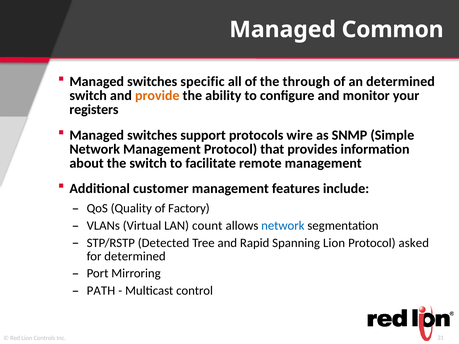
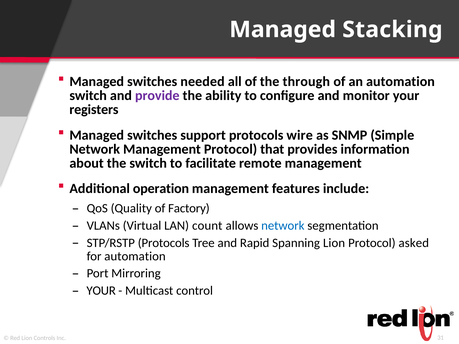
Common: Common -> Stacking
specific: specific -> needed
an determined: determined -> automation
provide colour: orange -> purple
customer: customer -> operation
STP/RSTP Detected: Detected -> Protocols
for determined: determined -> automation
PATH at (101, 291): PATH -> YOUR
